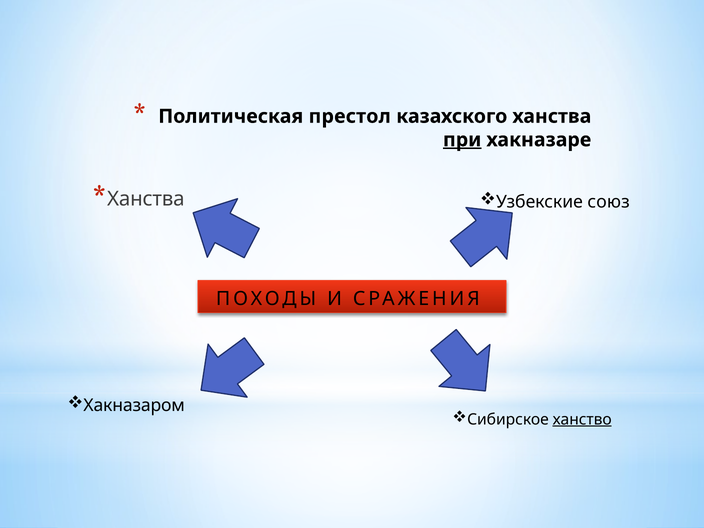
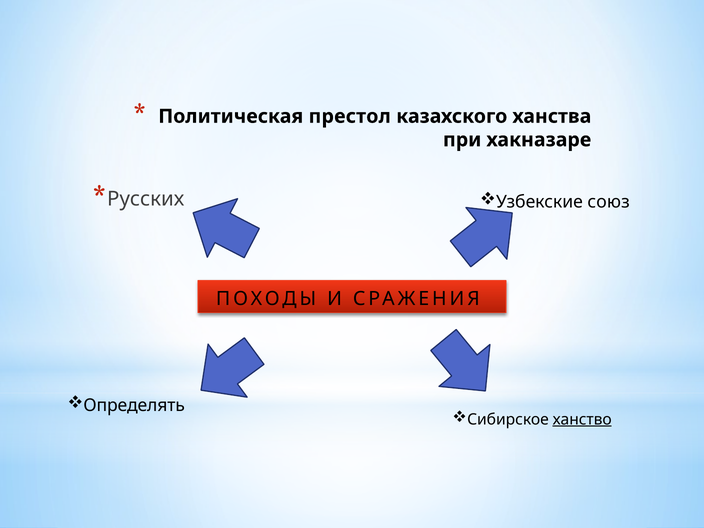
при underline: present -> none
Ханства at (146, 199): Ханства -> Русских
Хакназаром: Хакназаром -> Определять
